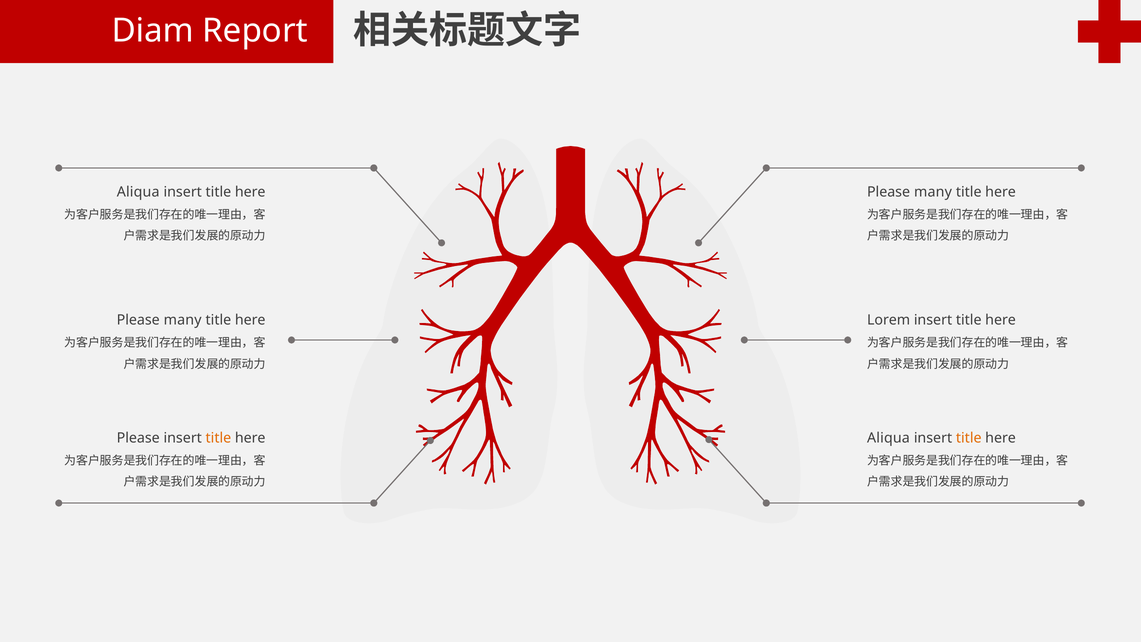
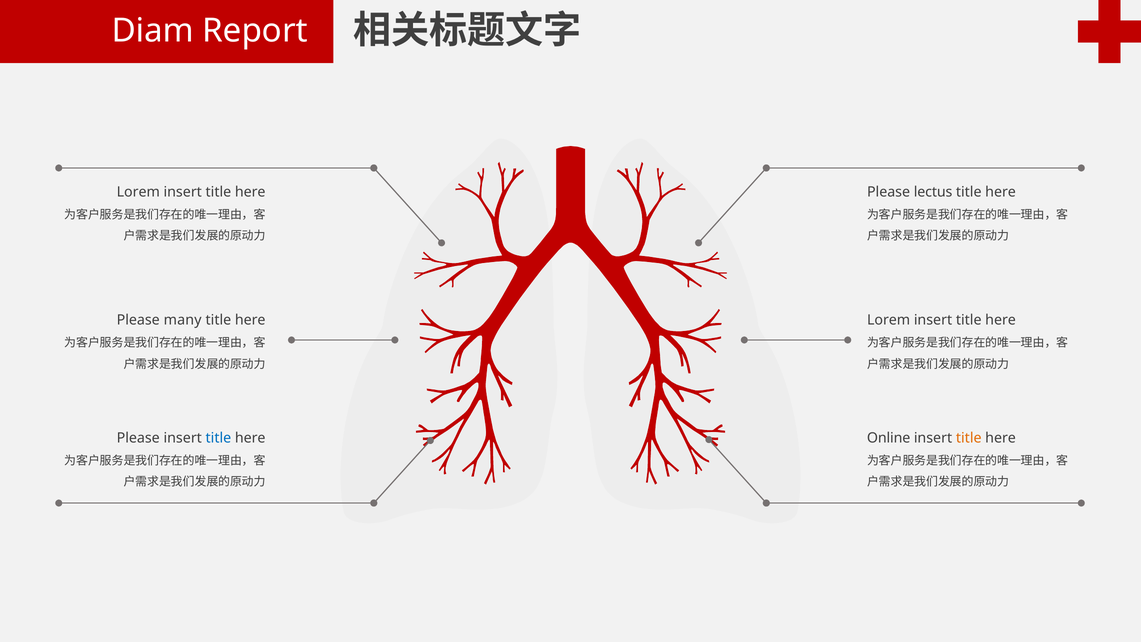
Aliqua at (138, 192): Aliqua -> Lorem
many at (933, 192): many -> lectus
title at (218, 438) colour: orange -> blue
Aliqua at (888, 438): Aliqua -> Online
